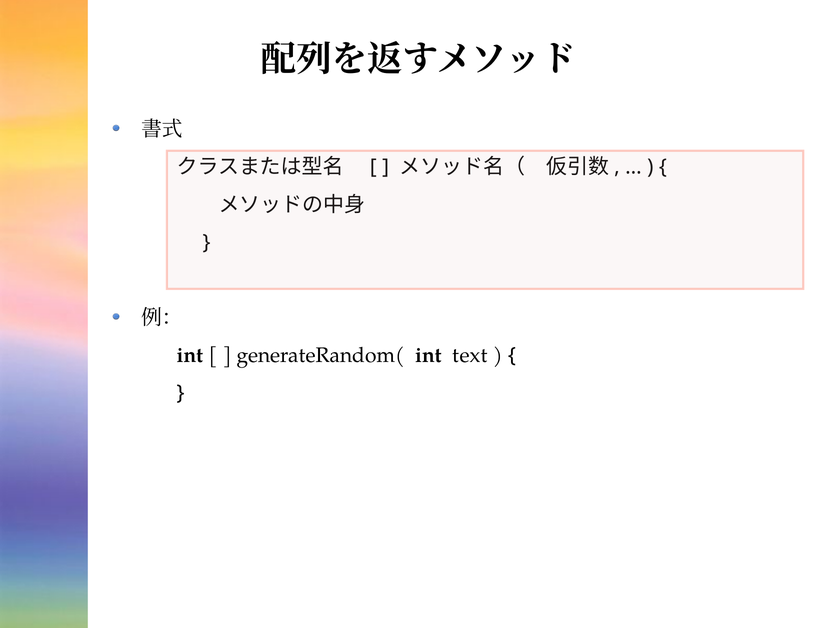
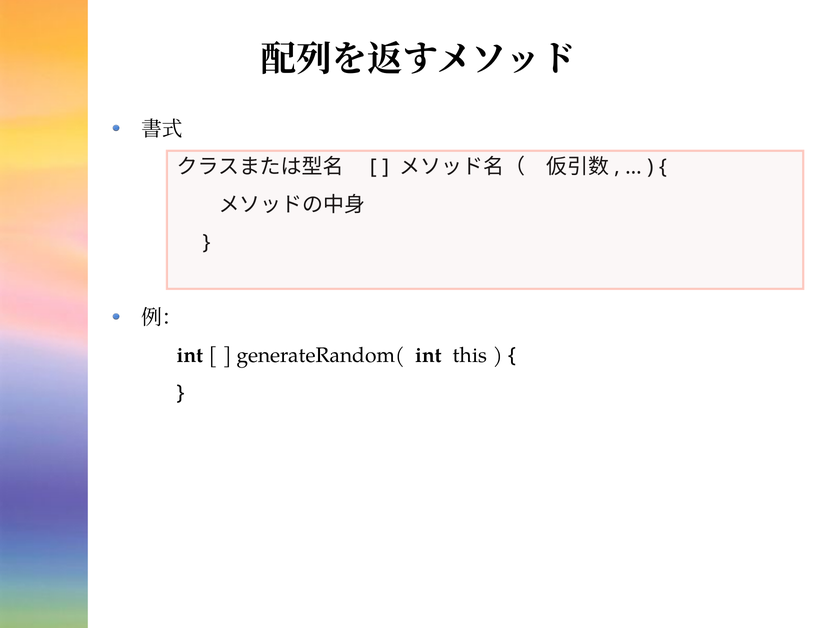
text: text -> this
